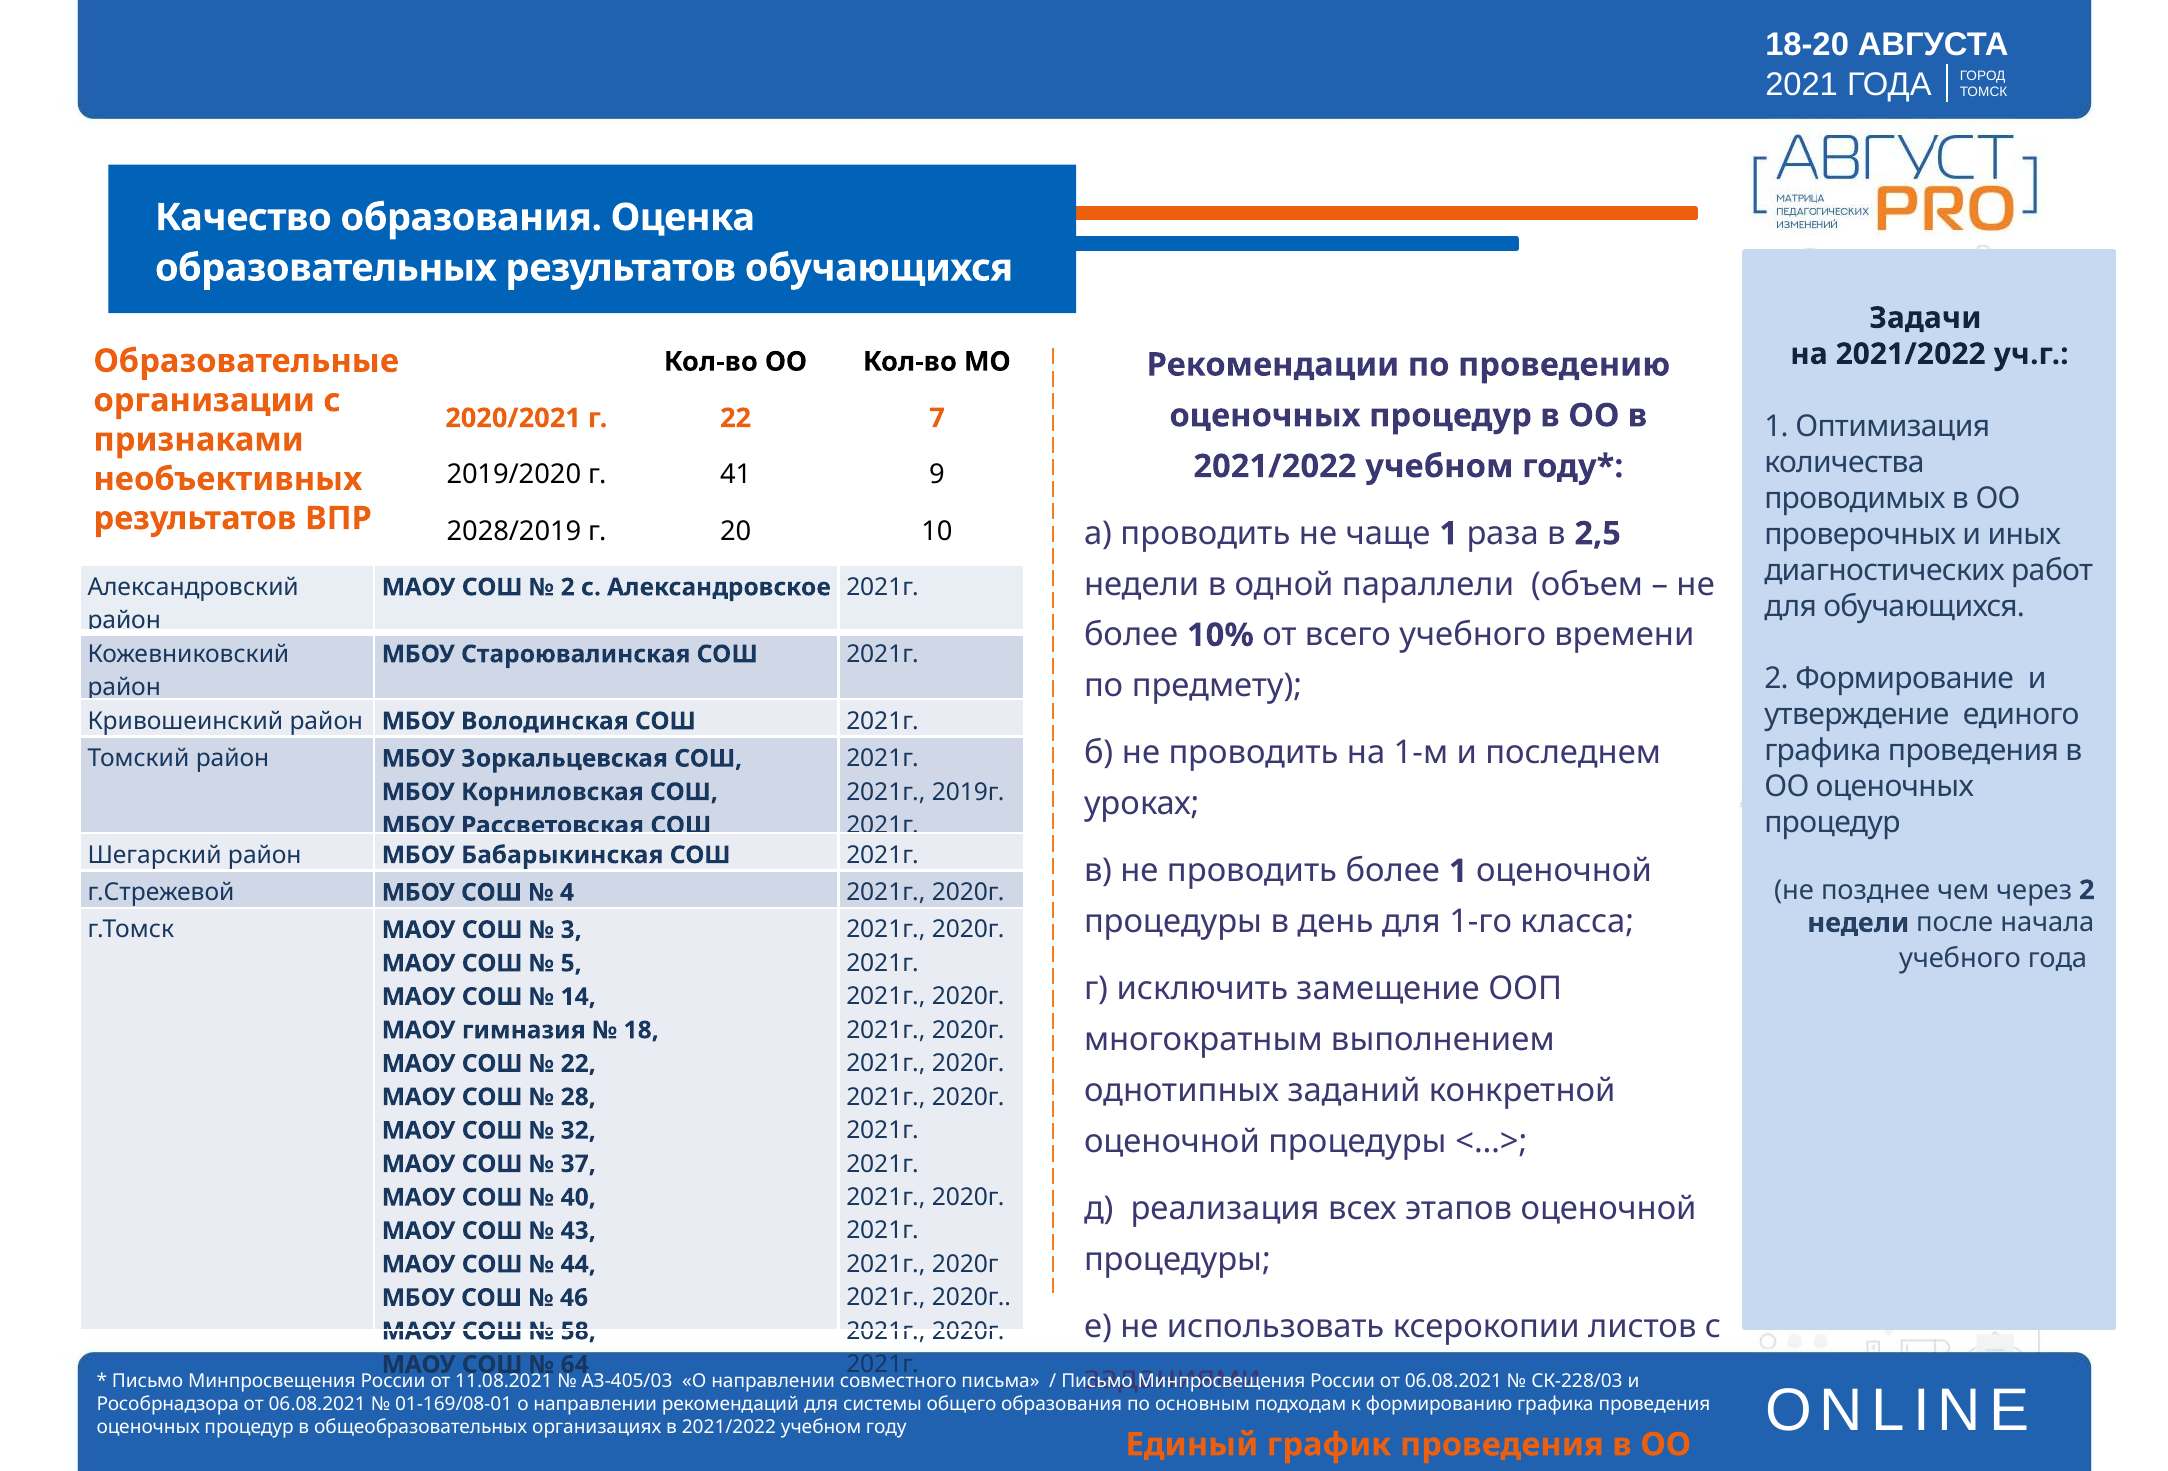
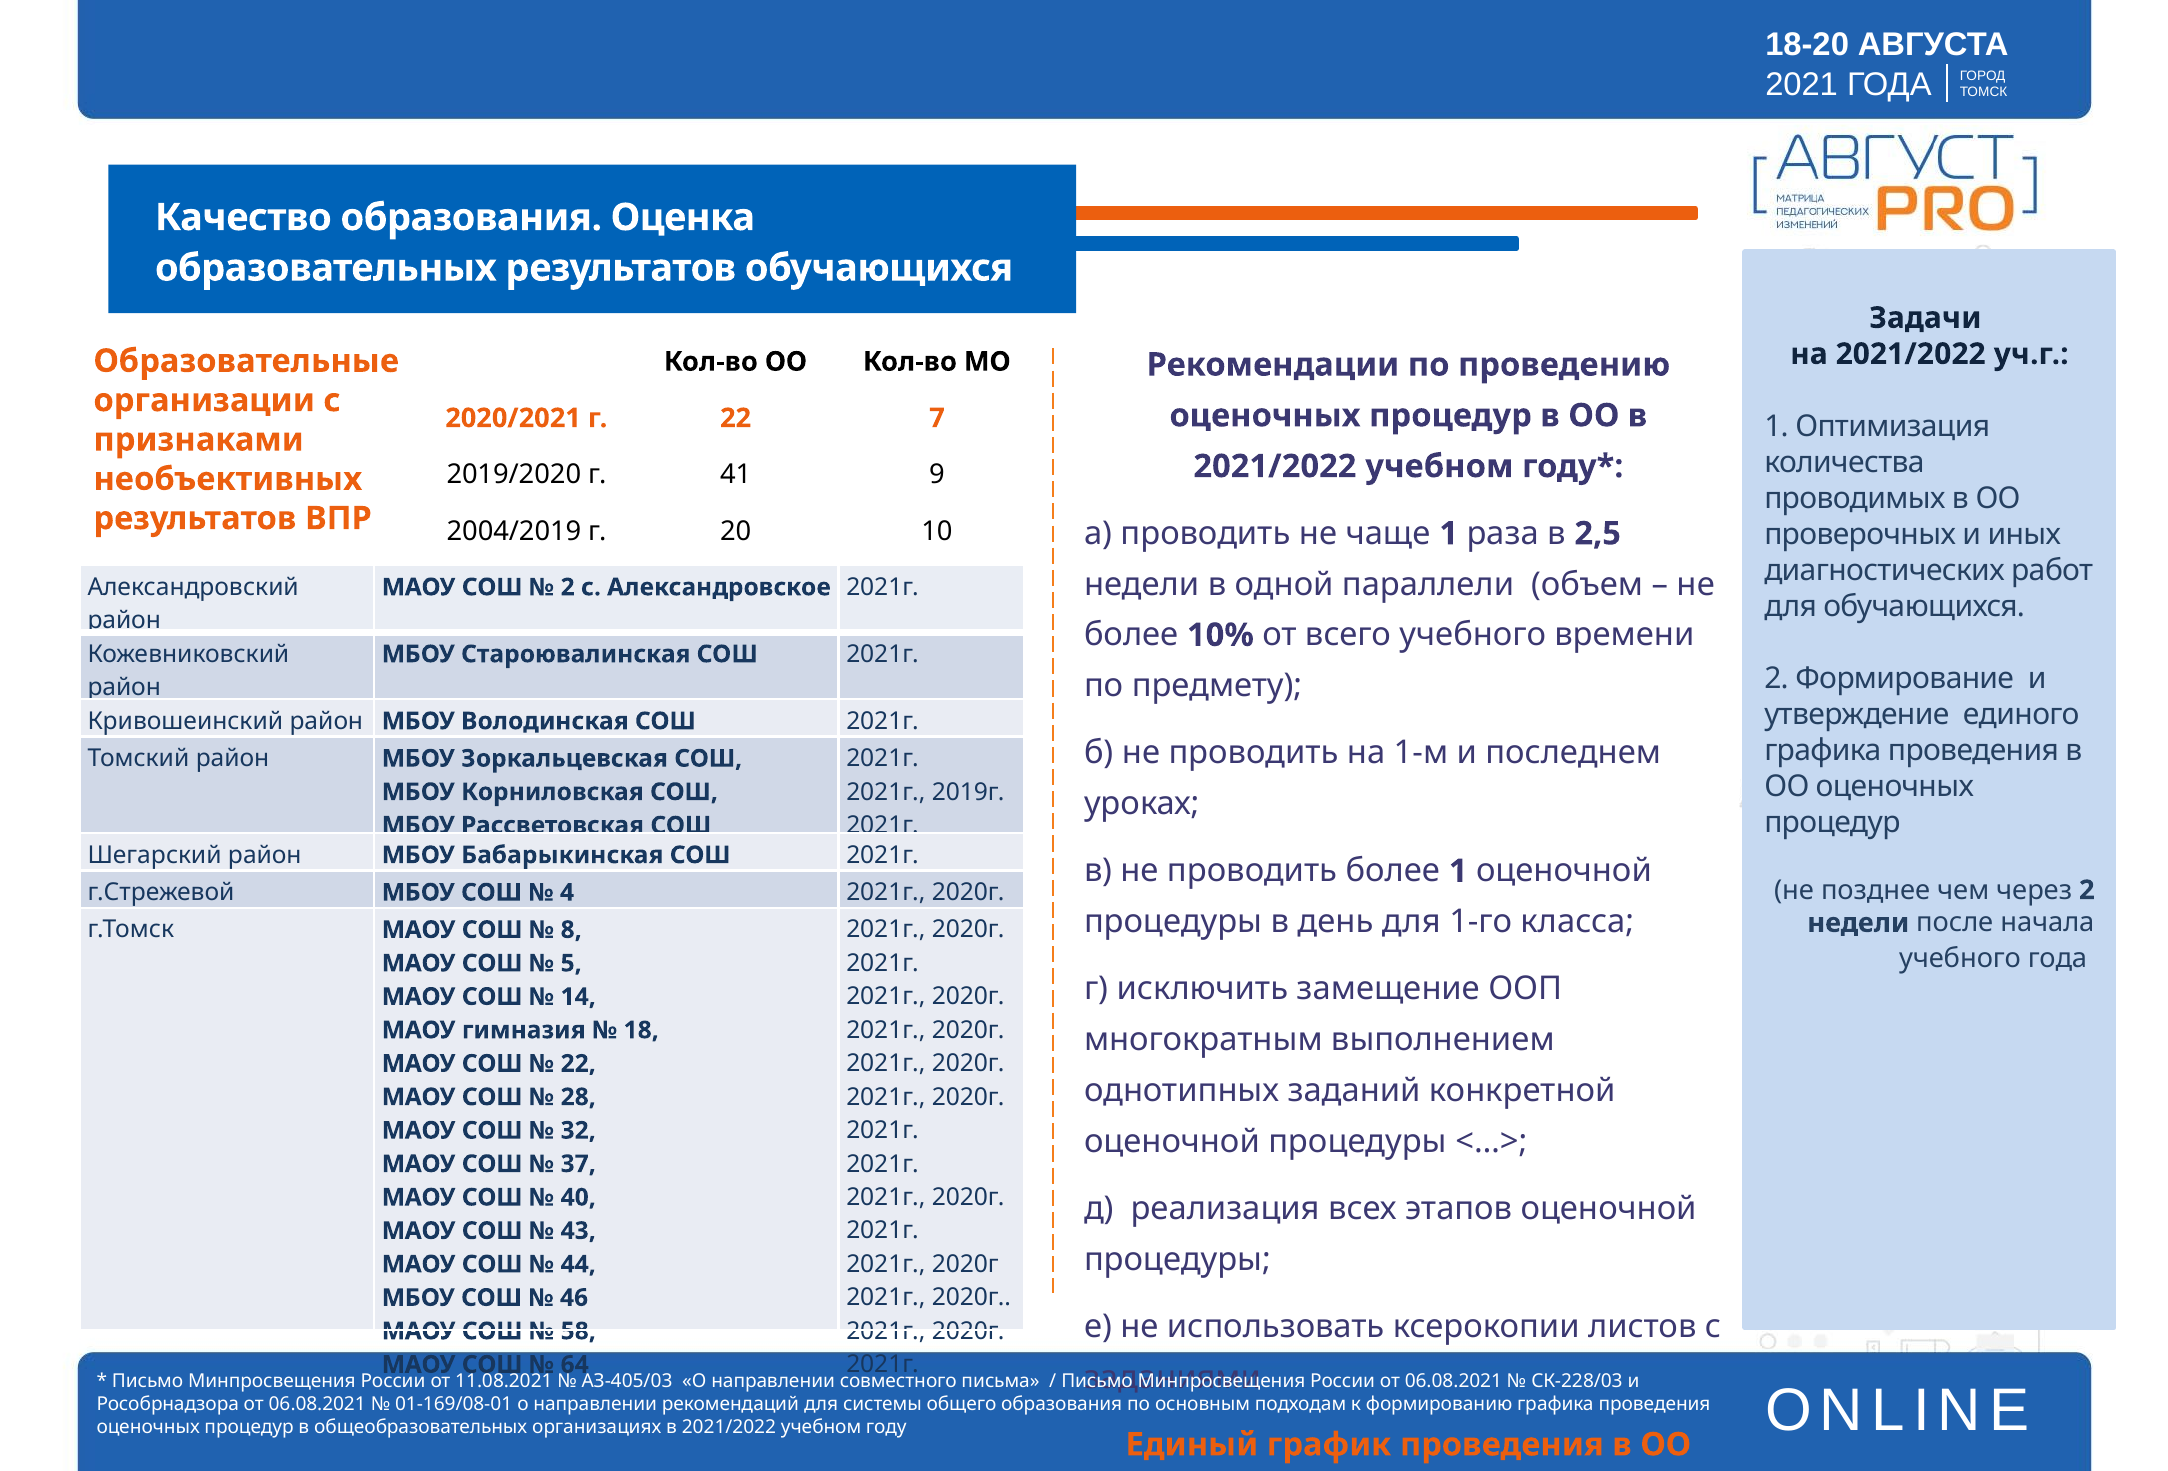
2028/2019: 2028/2019 -> 2004/2019
3: 3 -> 8
